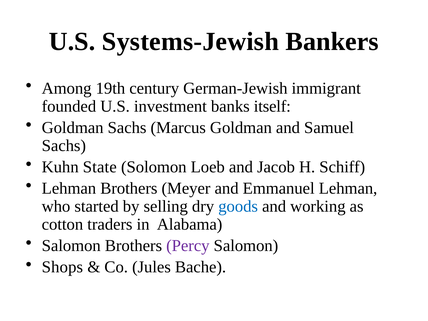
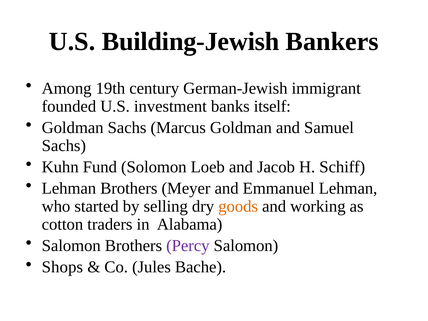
Systems-Jewish: Systems-Jewish -> Building-Jewish
State: State -> Fund
goods colour: blue -> orange
